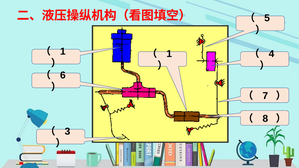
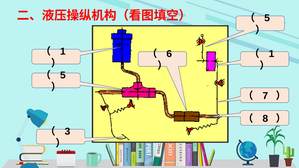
1 at (169, 54): 1 -> 6
4 at (271, 54): 4 -> 1
6 at (63, 75): 6 -> 5
